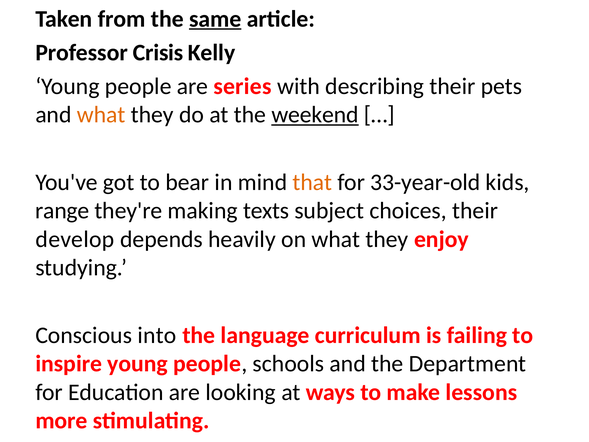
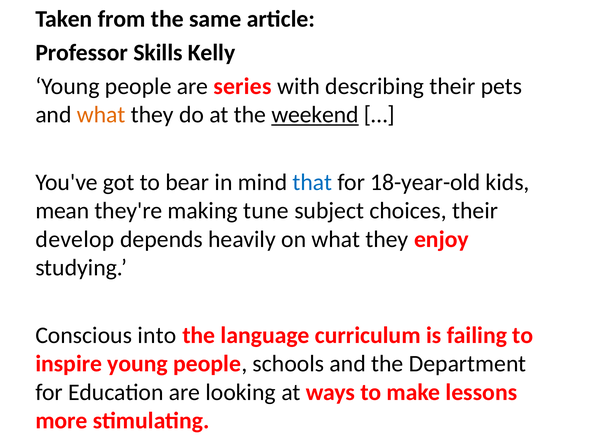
same underline: present -> none
Crisis: Crisis -> Skills
that colour: orange -> blue
33-year-old: 33-year-old -> 18-year-old
range: range -> mean
texts: texts -> tune
